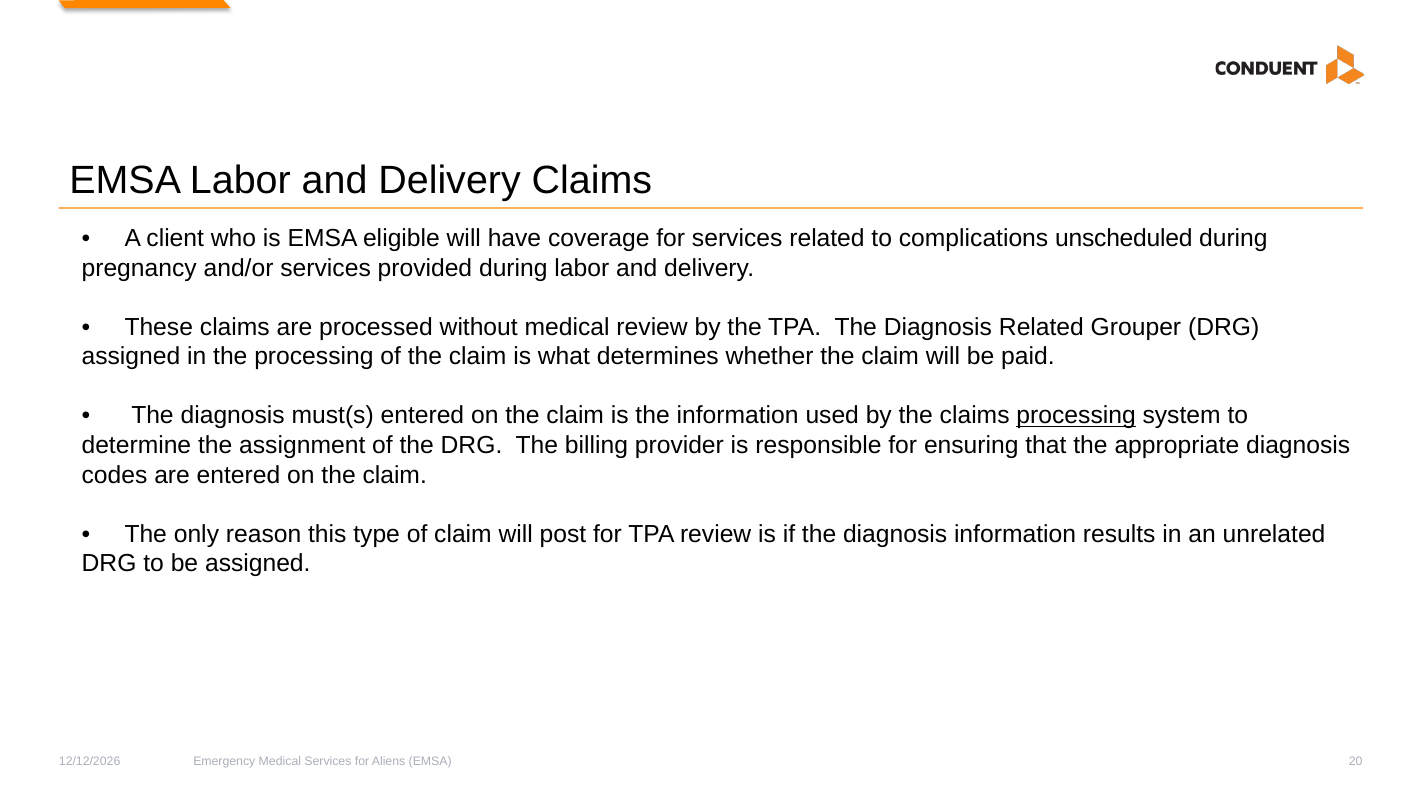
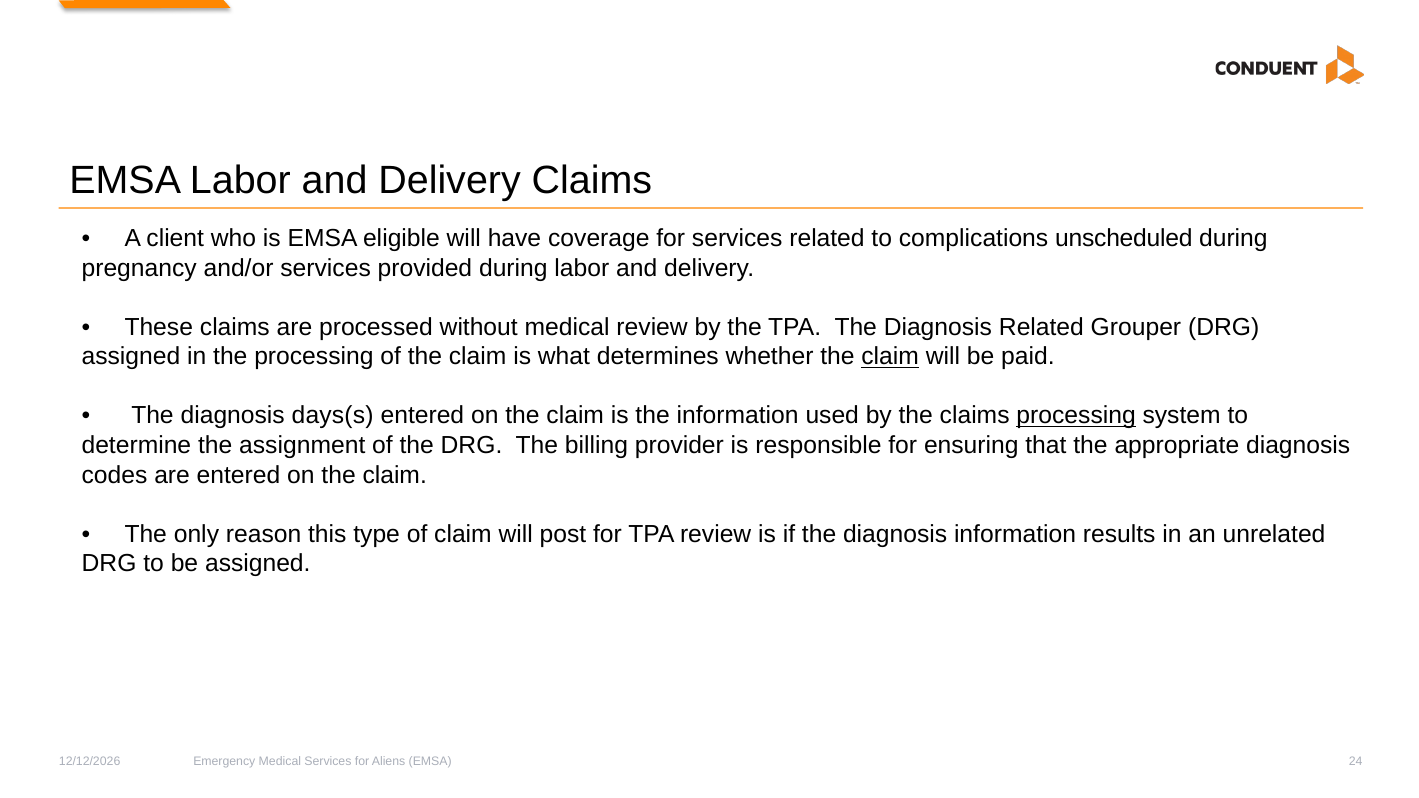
claim at (890, 357) underline: none -> present
must(s: must(s -> days(s
20: 20 -> 24
